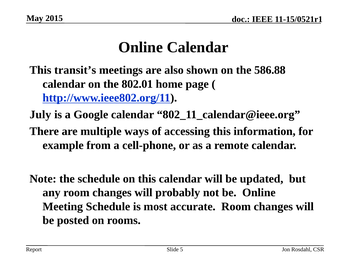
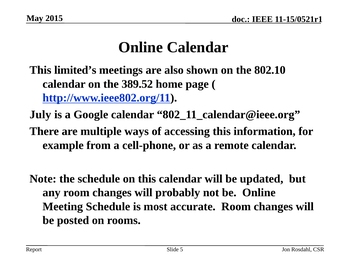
transit’s: transit’s -> limited’s
586.88: 586.88 -> 802.10
802.01: 802.01 -> 389.52
